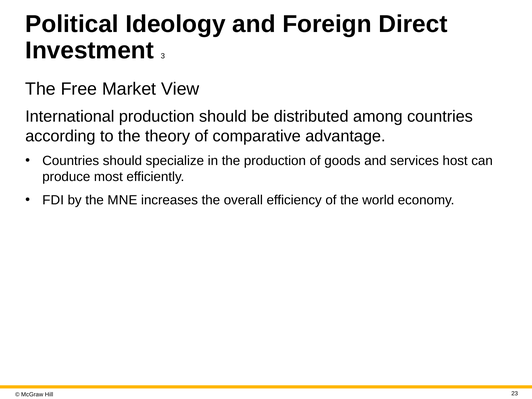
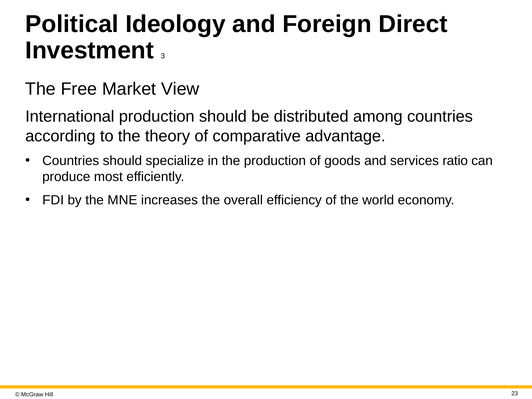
host: host -> ratio
